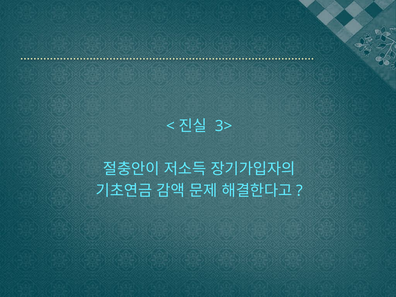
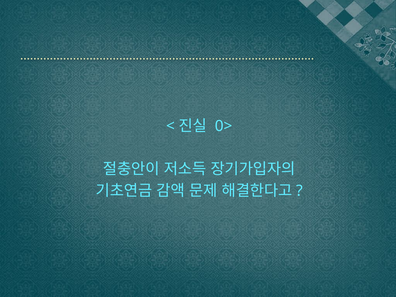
3>: 3> -> 0>
